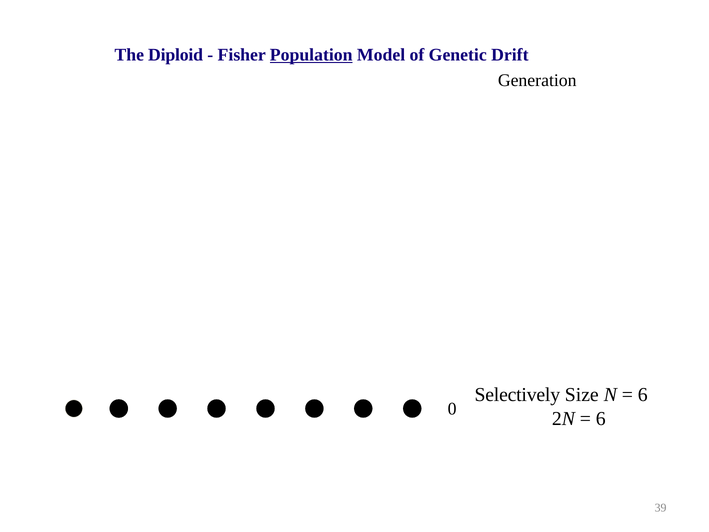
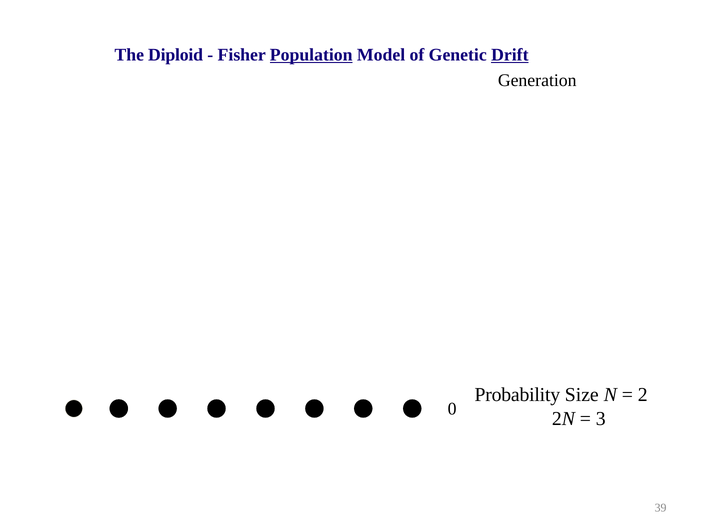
Drift underline: none -> present
Selectively: Selectively -> Probability
6 at (643, 395): 6 -> 2
6 at (601, 418): 6 -> 3
